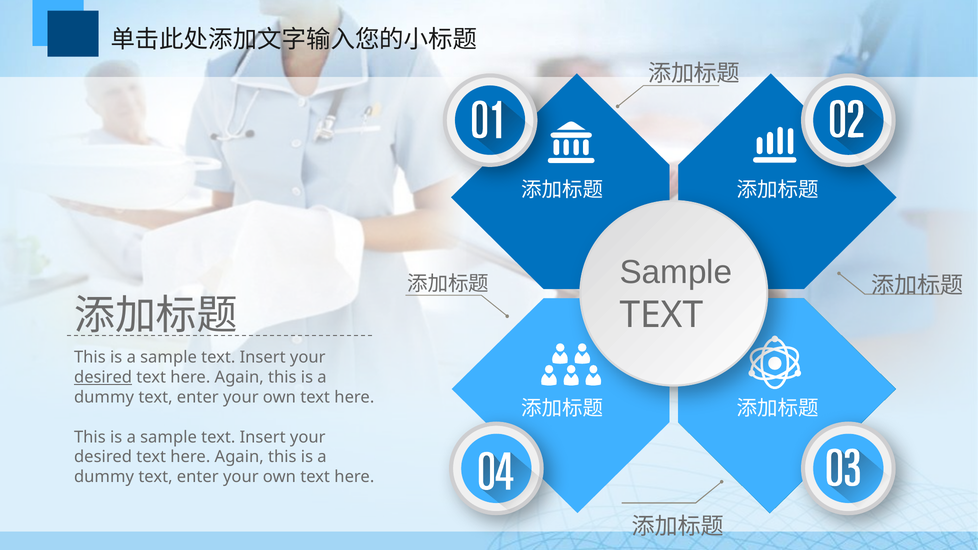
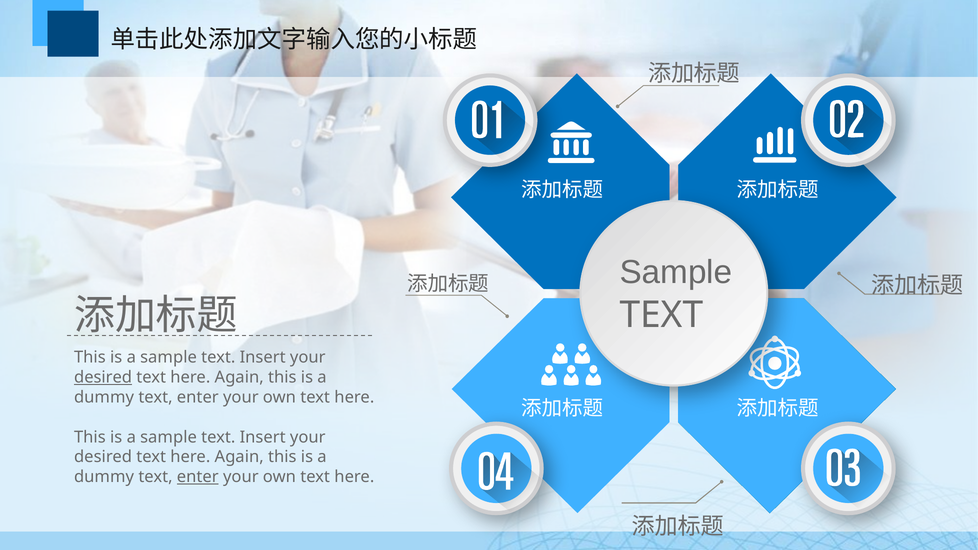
enter at (198, 477) underline: none -> present
